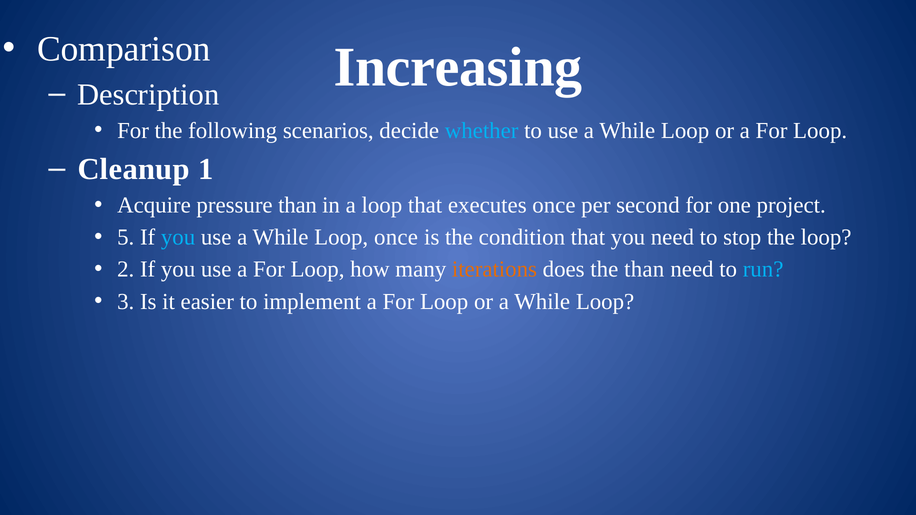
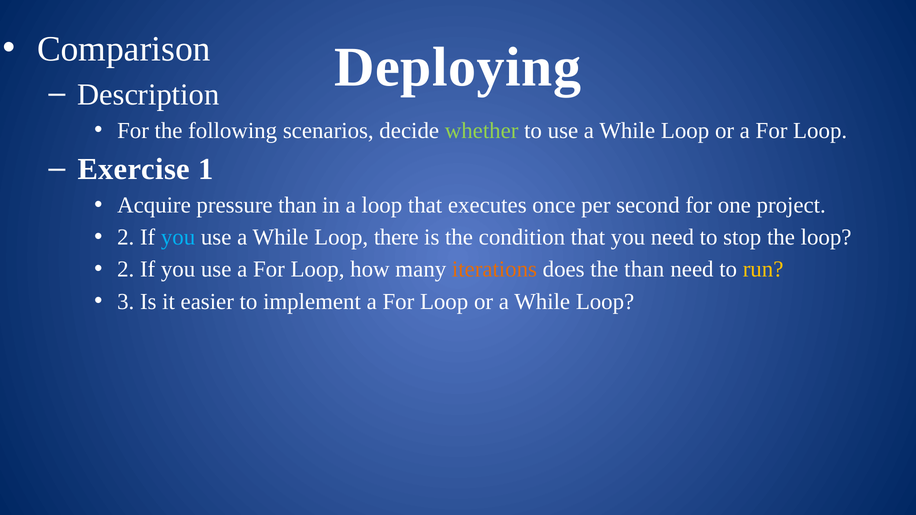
Increasing: Increasing -> Deploying
whether colour: light blue -> light green
Cleanup: Cleanup -> Exercise
5 at (126, 237): 5 -> 2
Loop once: once -> there
run colour: light blue -> yellow
